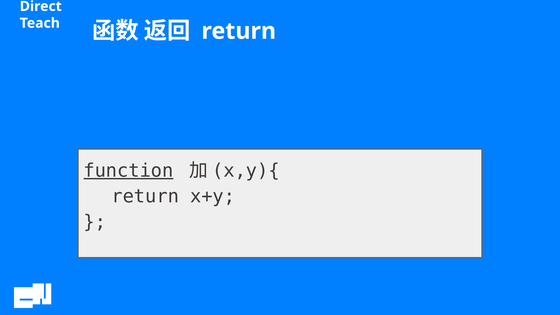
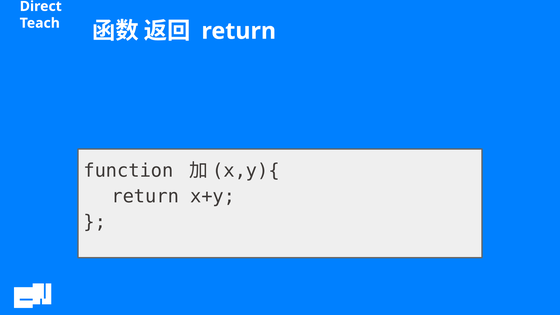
function underline: present -> none
